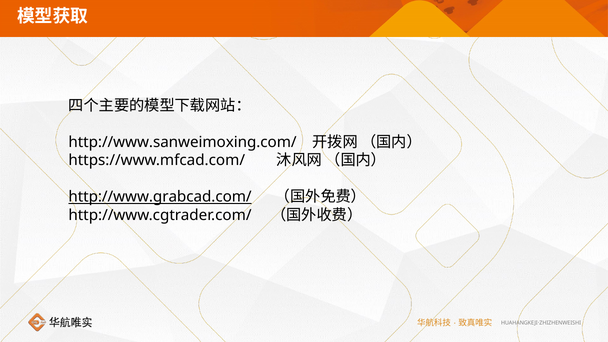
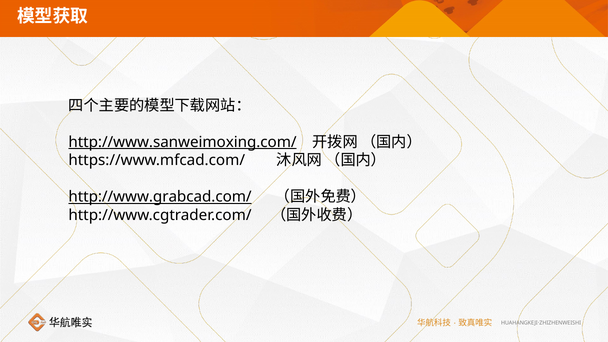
http://www.sanweimoxing.com/ underline: none -> present
